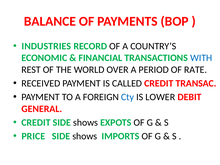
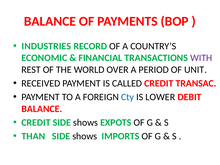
WITH colour: blue -> purple
RATE: RATE -> UNIT
GENERAL at (42, 109): GENERAL -> BALANCE
PRICE: PRICE -> THAN
